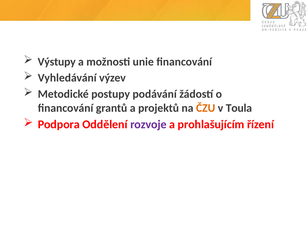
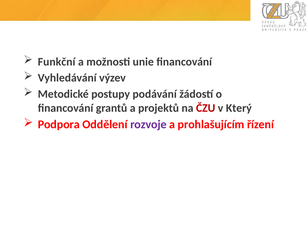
Výstupy: Výstupy -> Funkční
ČZU colour: orange -> red
Toula: Toula -> Který
